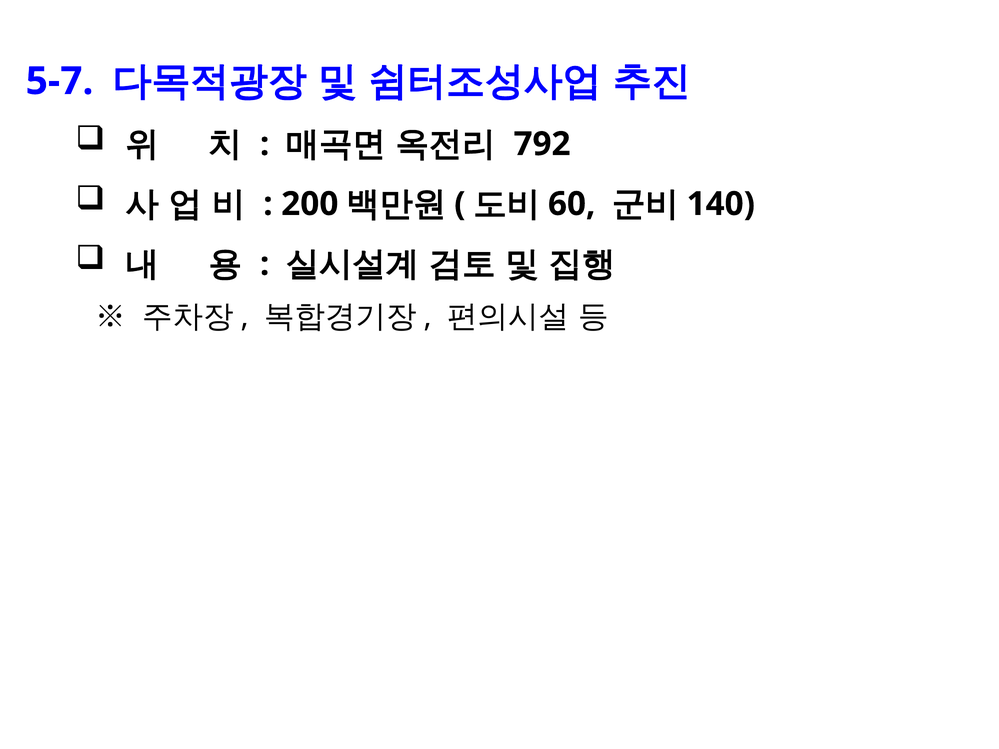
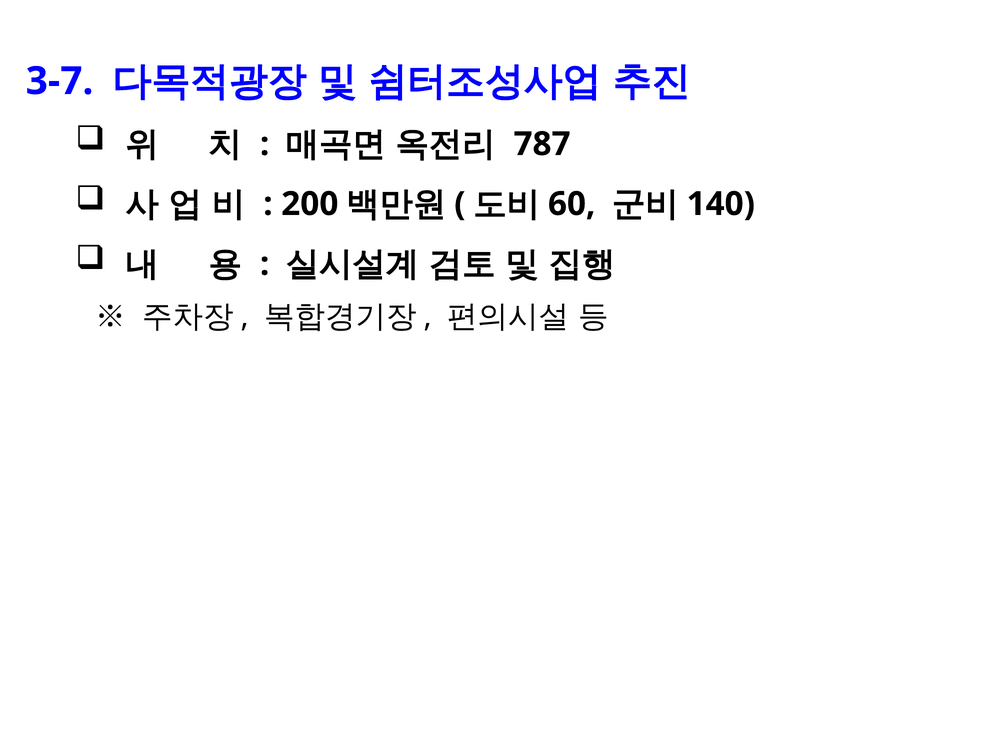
5-7: 5-7 -> 3-7
792: 792 -> 787
